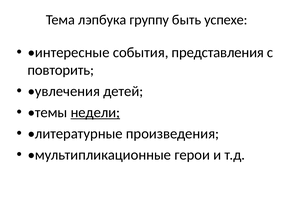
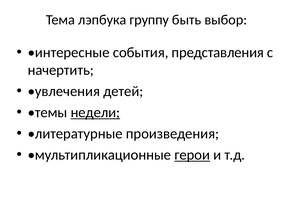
успехе: успехе -> выбор
повторить: повторить -> начертить
герои underline: none -> present
